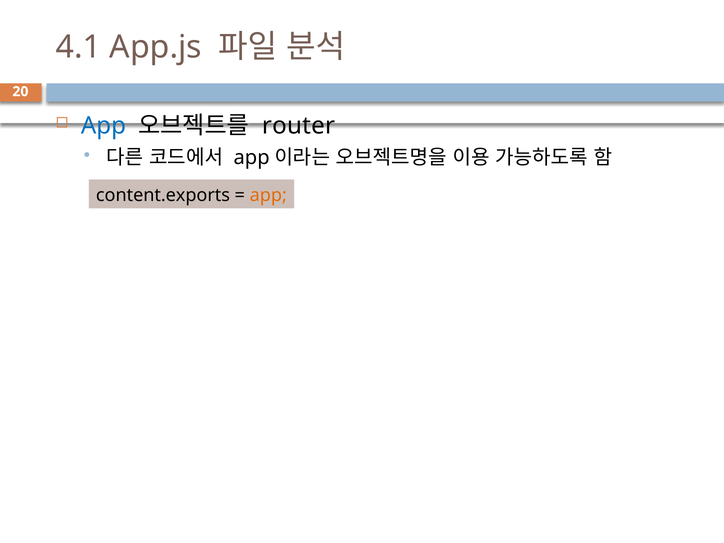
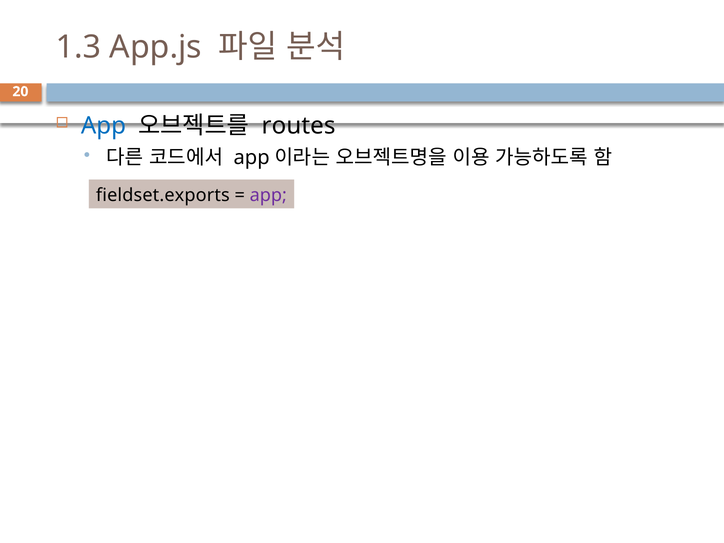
4.1: 4.1 -> 1.3
router: router -> routes
content.exports: content.exports -> fieldset.exports
app at (268, 195) colour: orange -> purple
